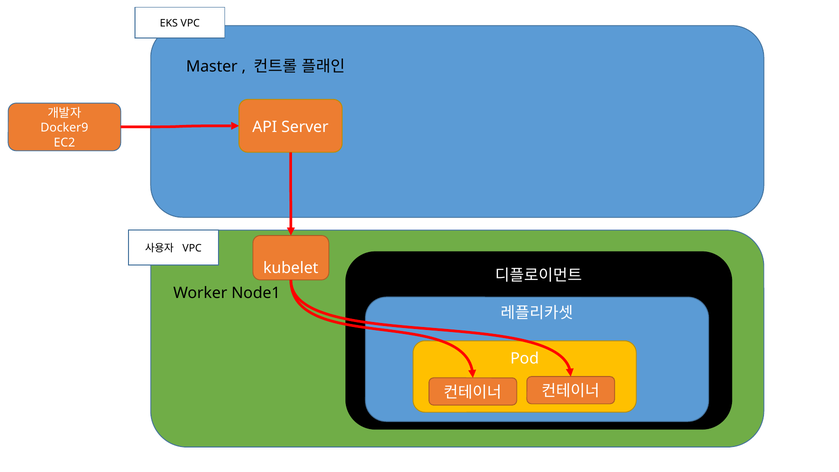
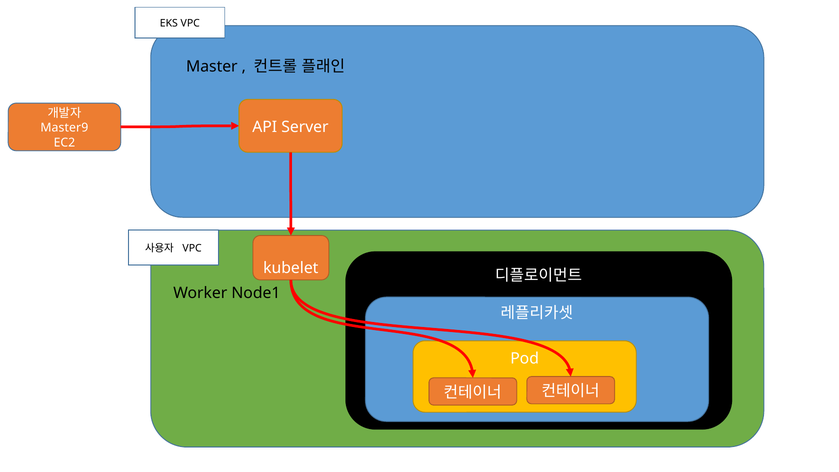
Docker9: Docker9 -> Master9
